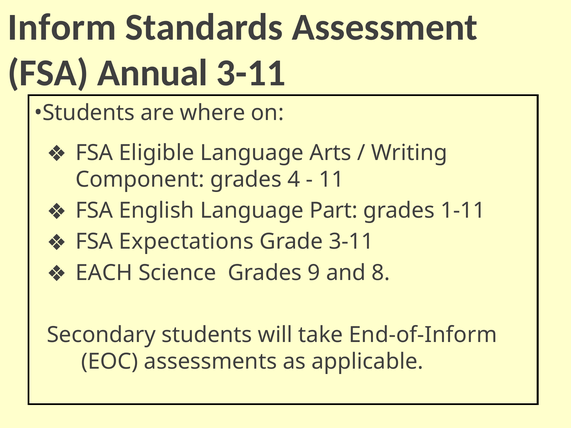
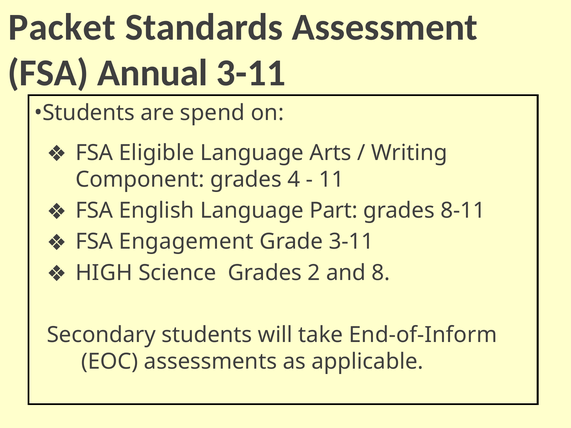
Inform: Inform -> Packet
where: where -> spend
1-11: 1-11 -> 8-11
Expectations: Expectations -> Engagement
EACH: EACH -> HIGH
9: 9 -> 2
